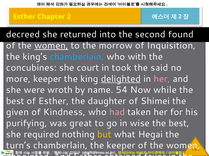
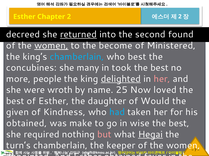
returned underline: none -> present
morrow: morrow -> become
Inquisition: Inquisition -> Ministered
who with: with -> best
court: court -> many
said at (159, 68): said -> best
more keeper: keeper -> people
54: 54 -> 25
while: while -> loved
Shimei: Shimei -> Would
had colour: pink -> light blue
purifying at (27, 124): purifying -> obtained
great: great -> make
but colour: yellow -> pink
Hegai underline: none -> present
